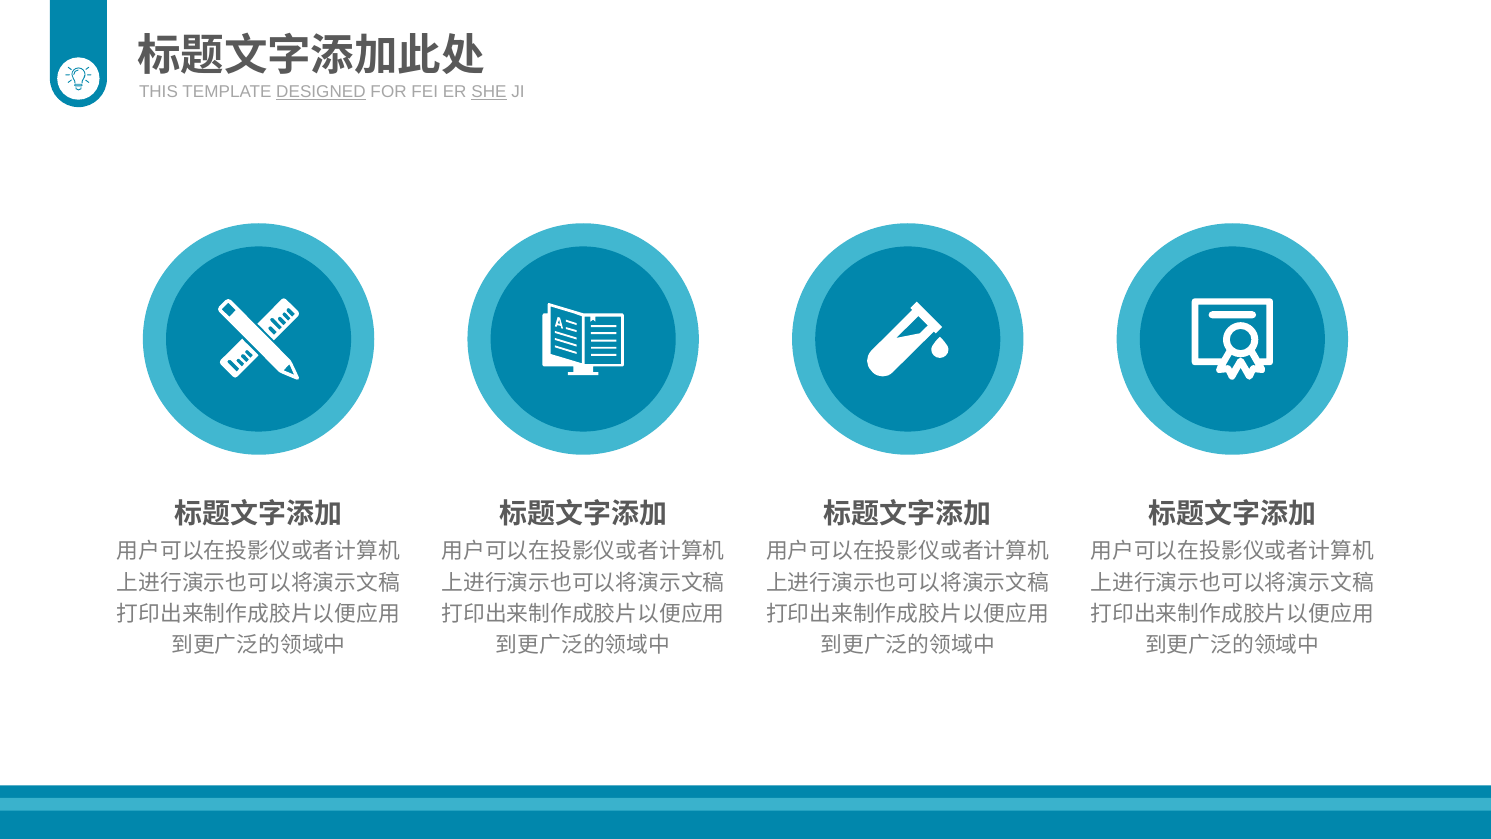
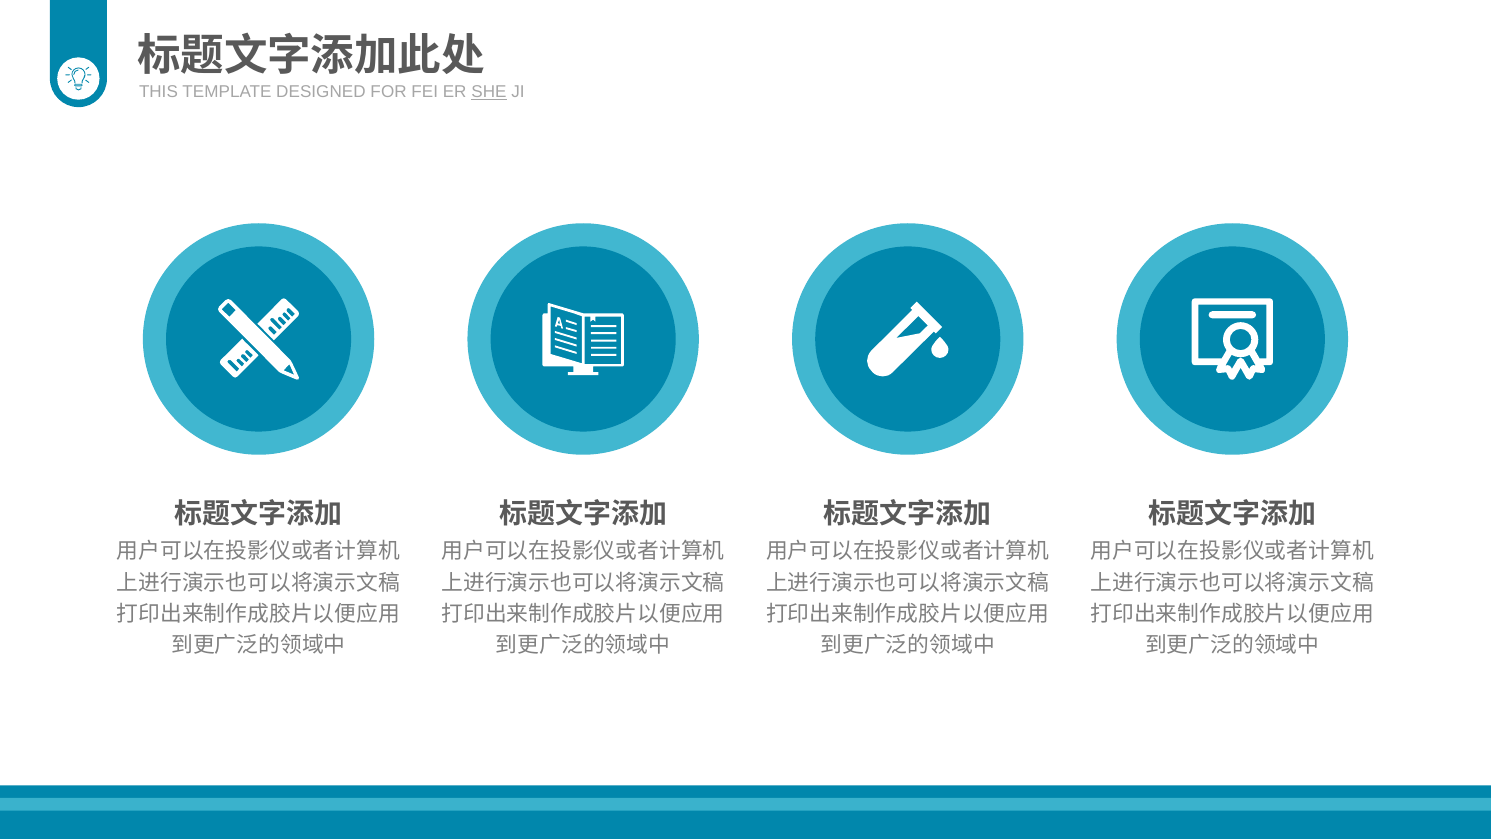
DESIGNED underline: present -> none
